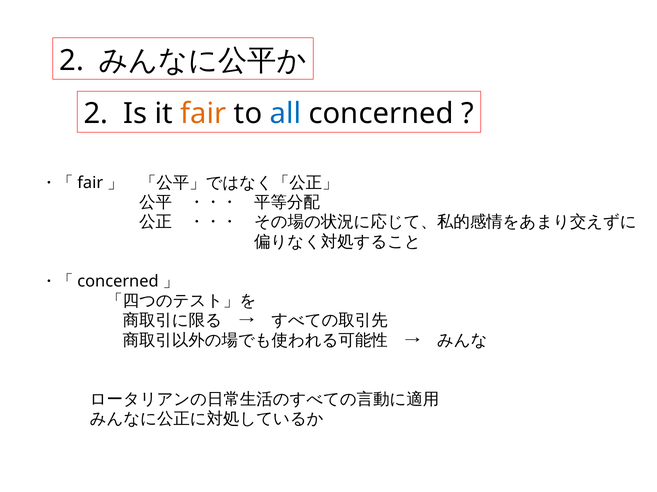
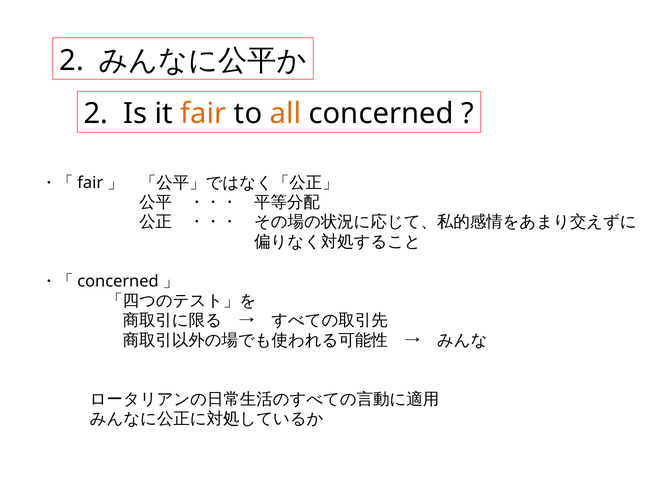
all colour: blue -> orange
